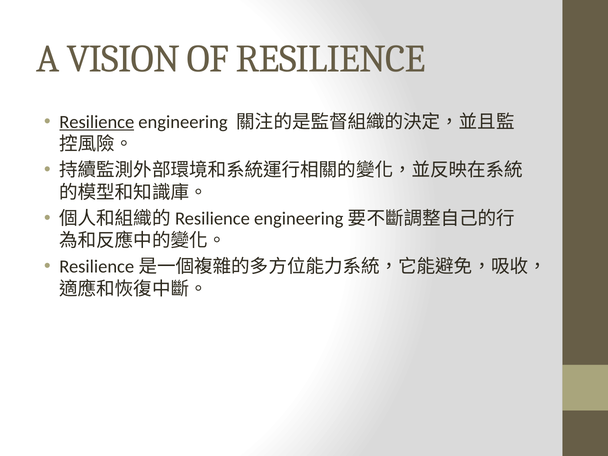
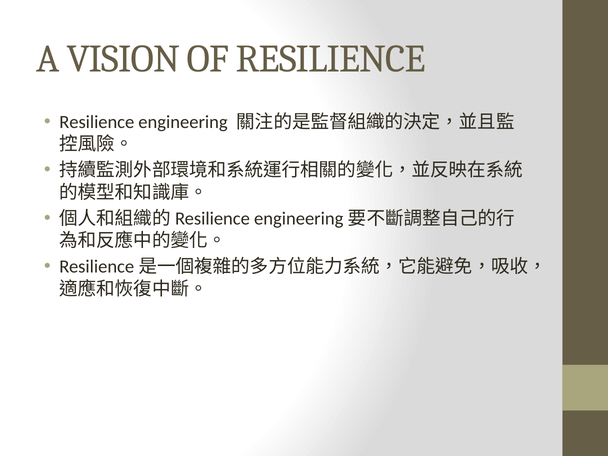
Resilience at (97, 122) underline: present -> none
